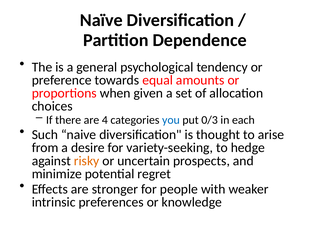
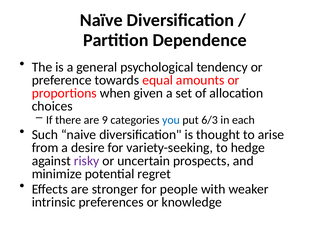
4: 4 -> 9
0/3: 0/3 -> 6/3
risky colour: orange -> purple
